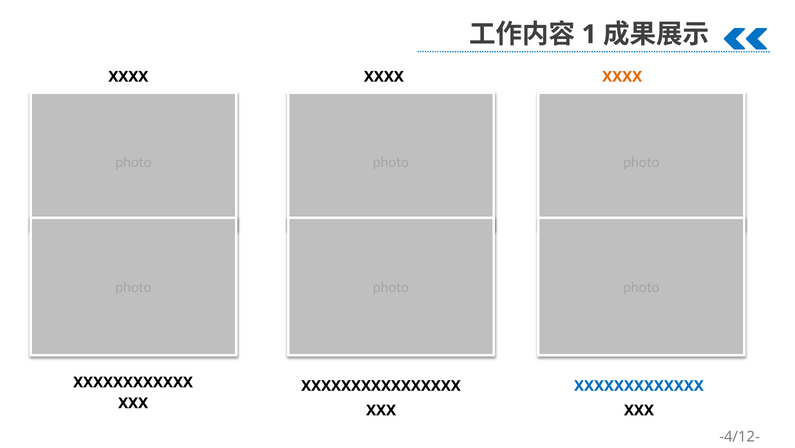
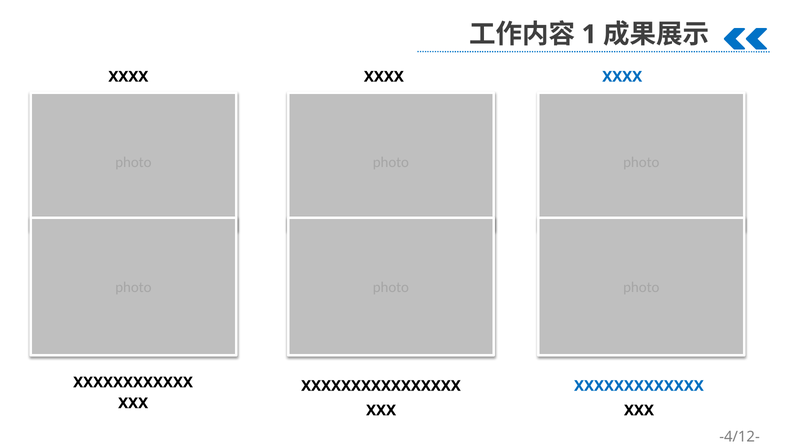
XXXX at (622, 77) colour: orange -> blue
